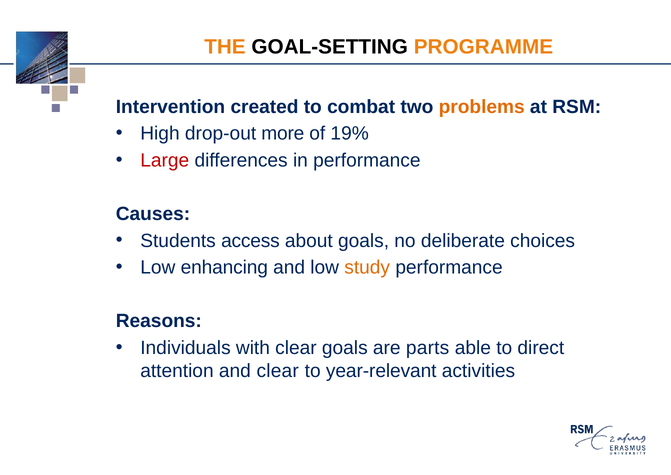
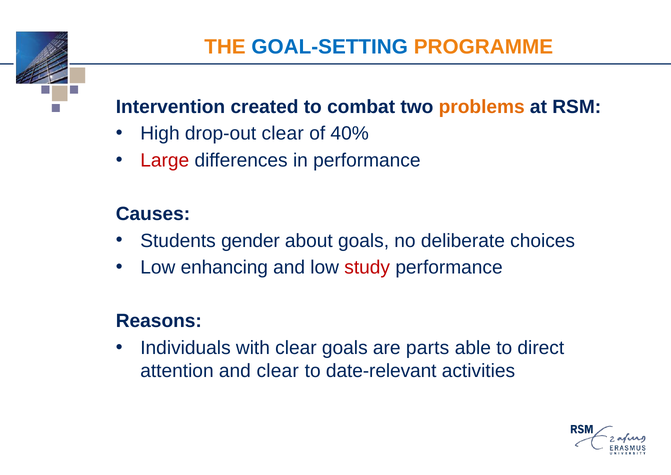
GOAL-SETTING colour: black -> blue
drop-out more: more -> clear
19%: 19% -> 40%
access: access -> gender
study colour: orange -> red
year-relevant: year-relevant -> date-relevant
